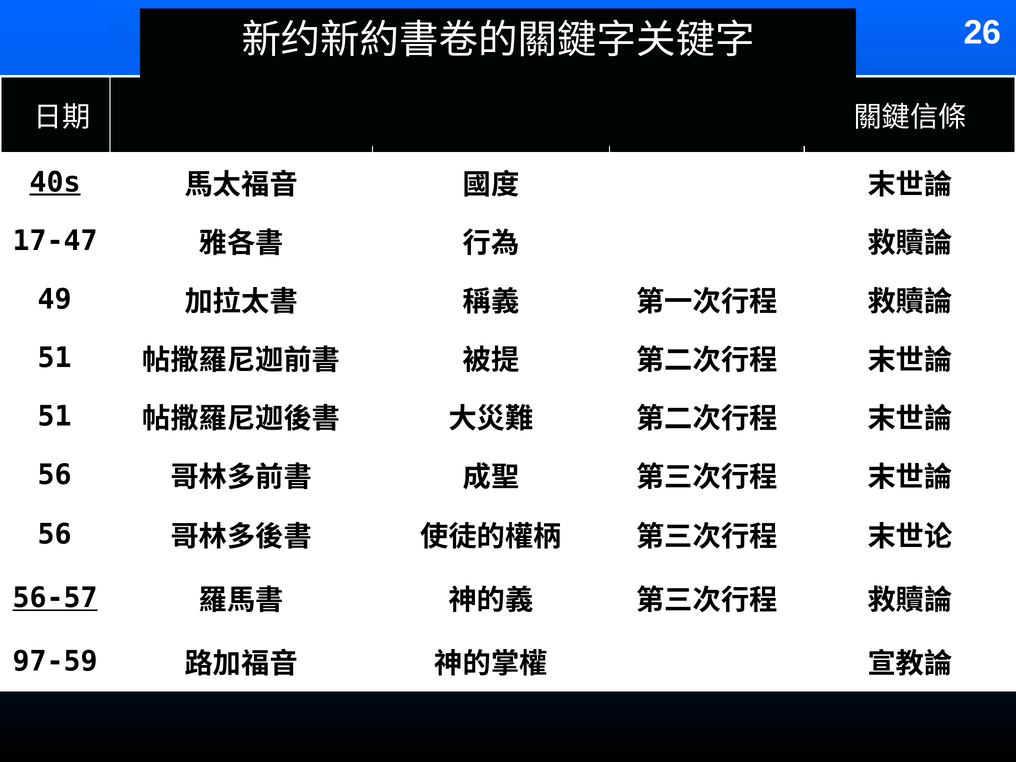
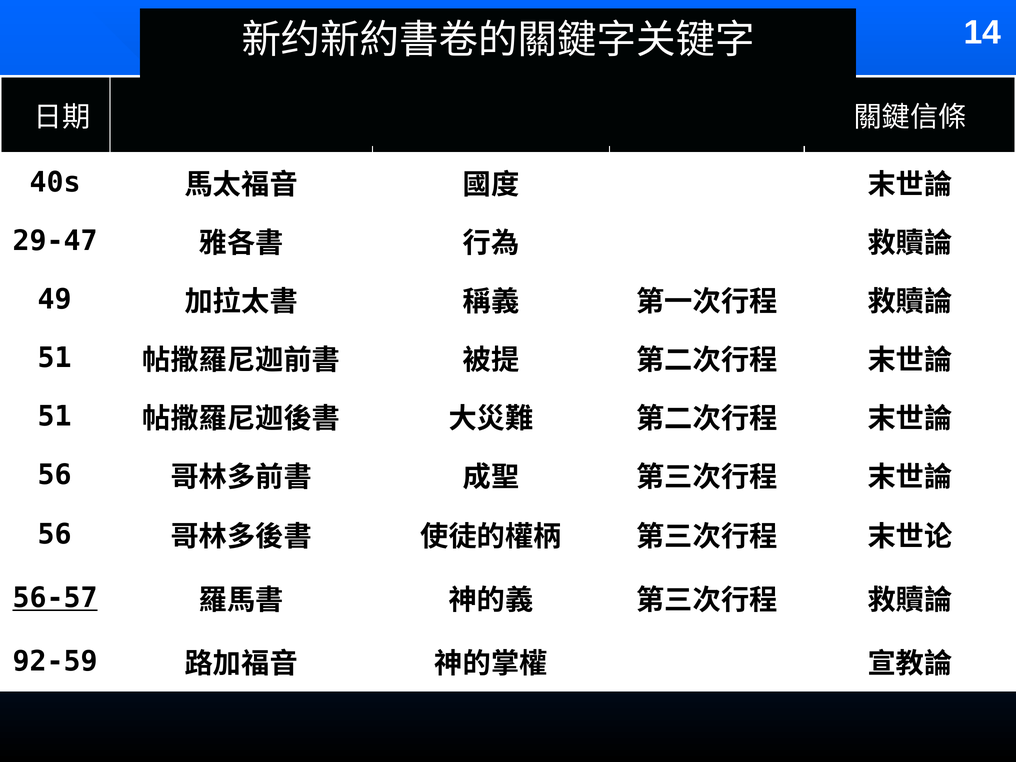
26: 26 -> 14
40s underline: present -> none
17-47: 17-47 -> 29-47
97-59: 97-59 -> 92-59
